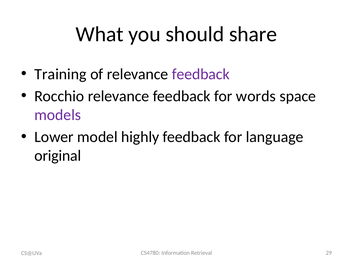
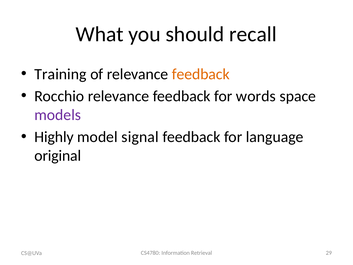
share: share -> recall
feedback at (201, 74) colour: purple -> orange
Lower: Lower -> Highly
highly: highly -> signal
